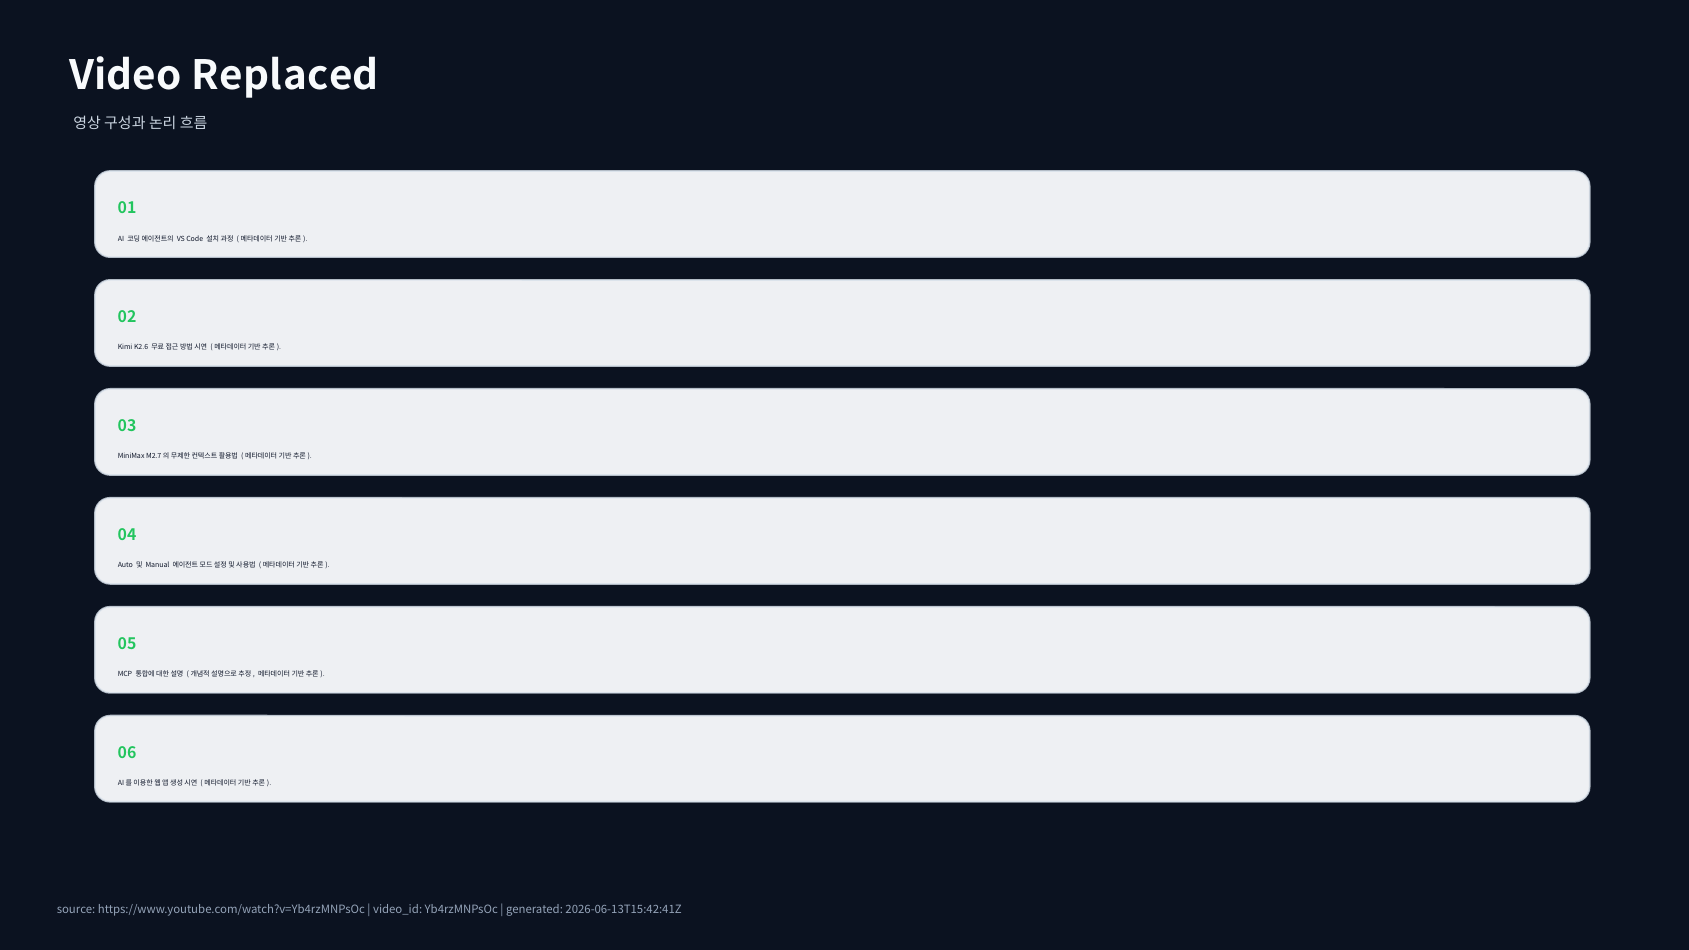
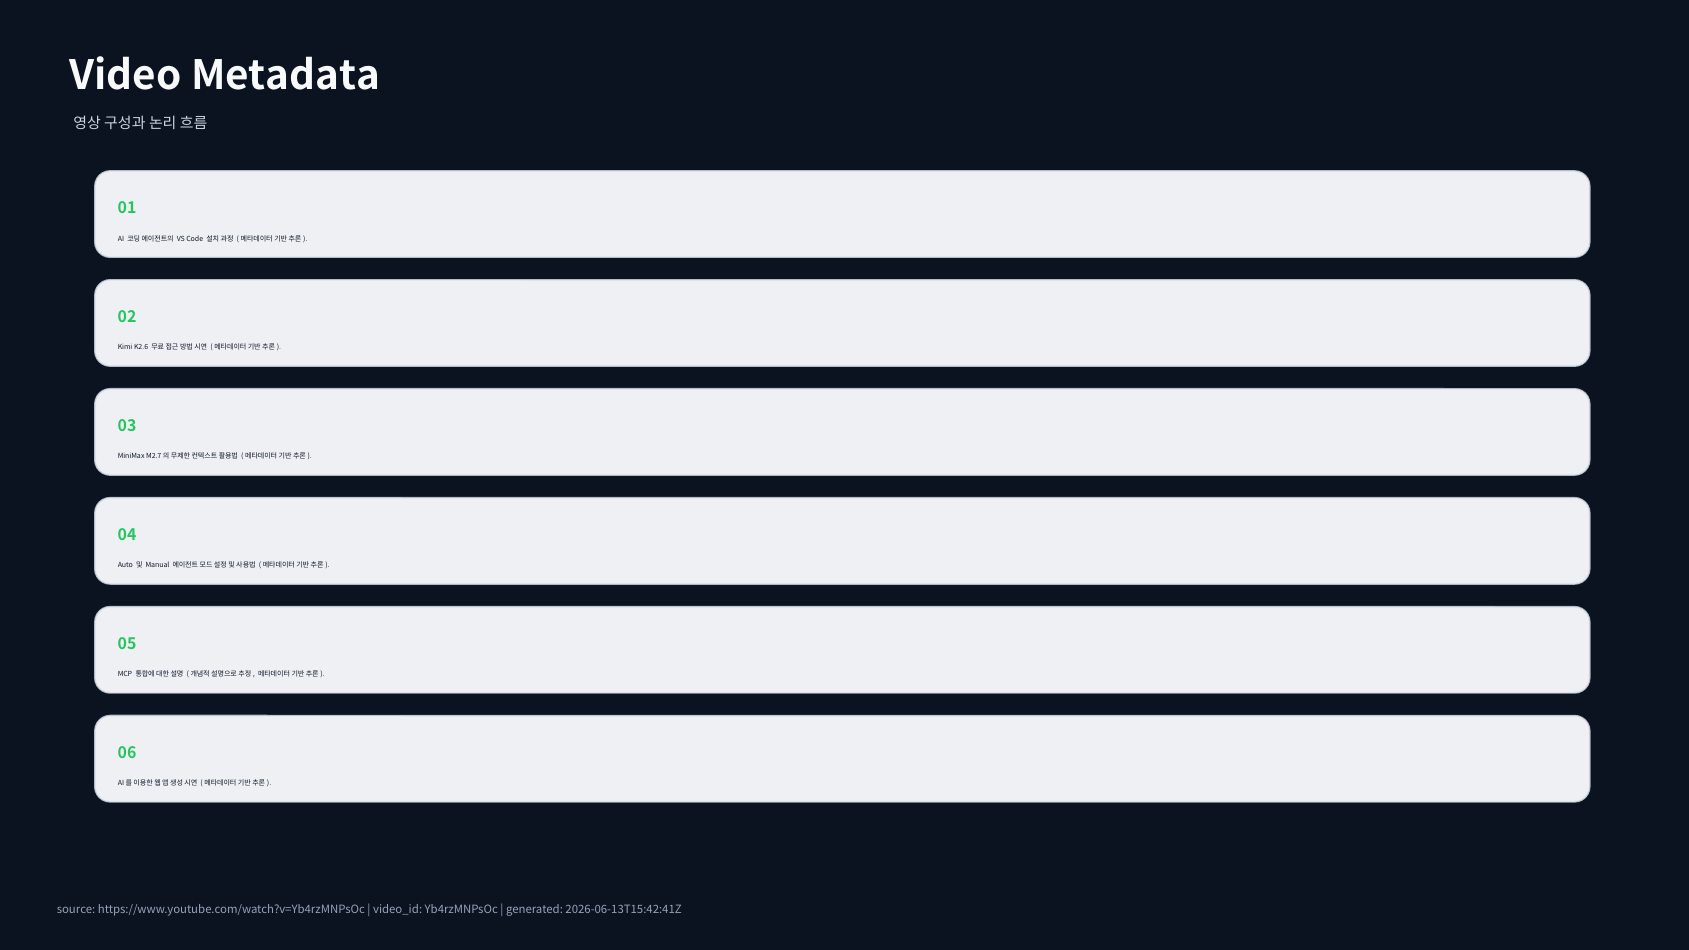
Replaced: Replaced -> Metadata
